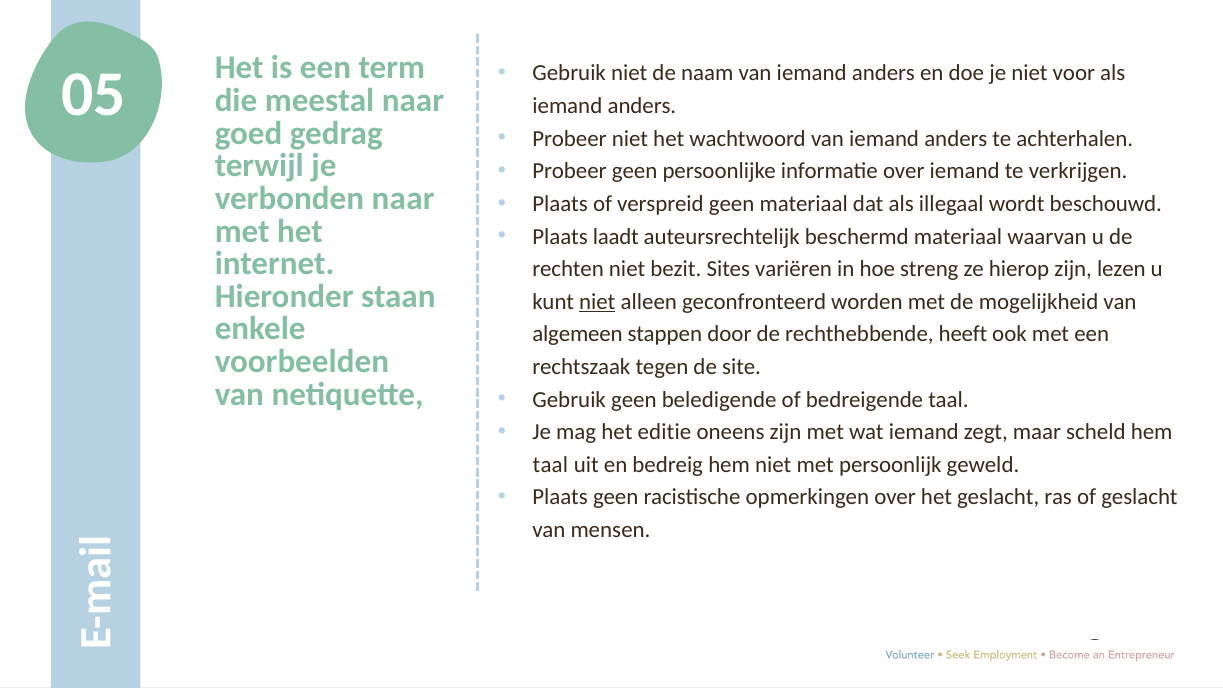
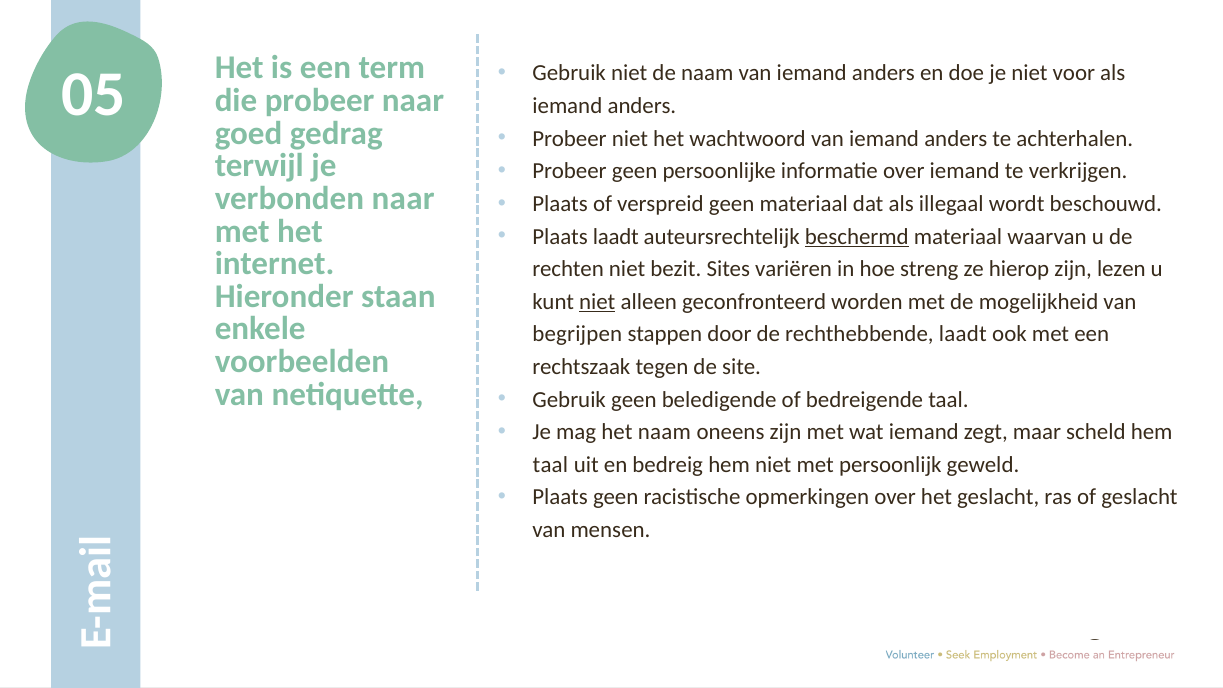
die meestal: meestal -> probeer
beschermd underline: none -> present
algemeen: algemeen -> begrijpen
rechthebbende heeft: heeft -> laadt
het editie: editie -> naam
